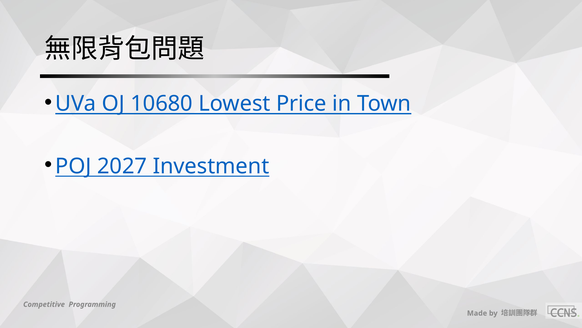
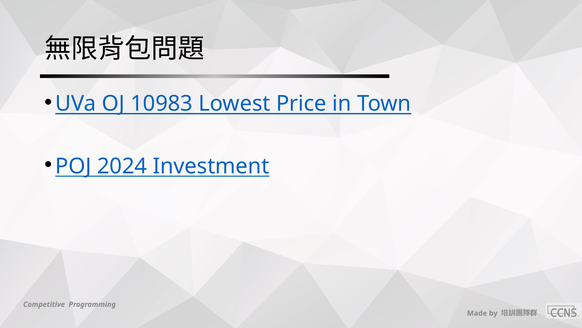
10680: 10680 -> 10983
2027: 2027 -> 2024
